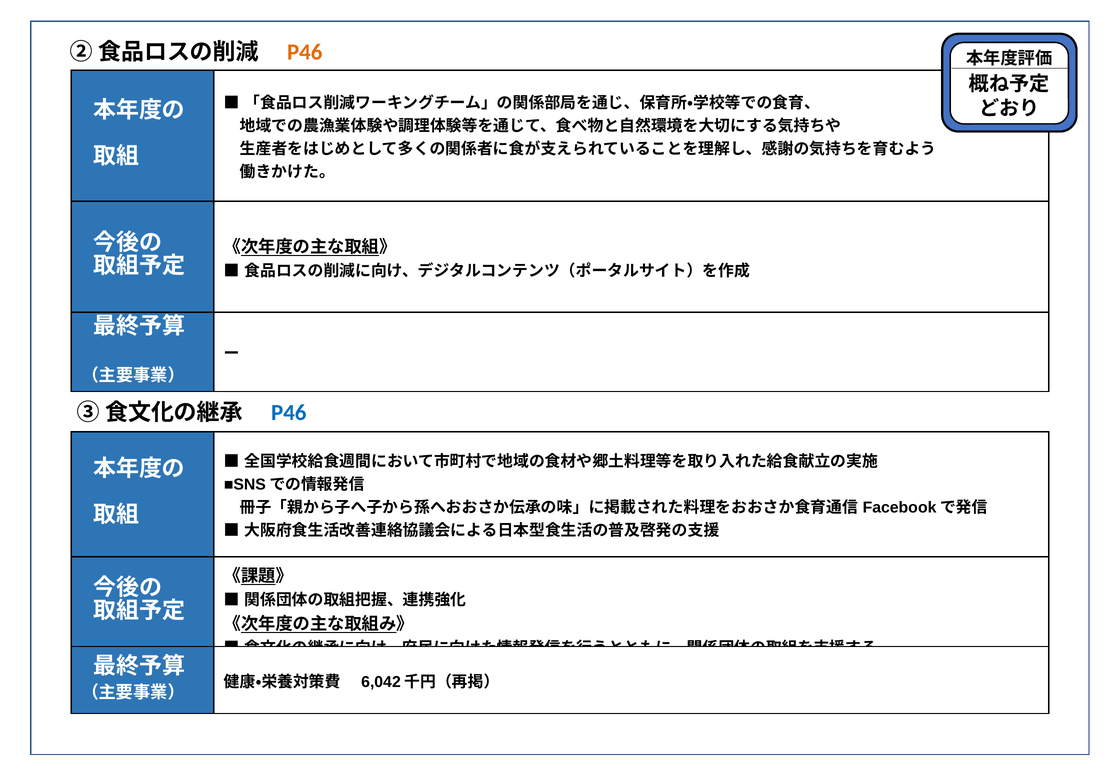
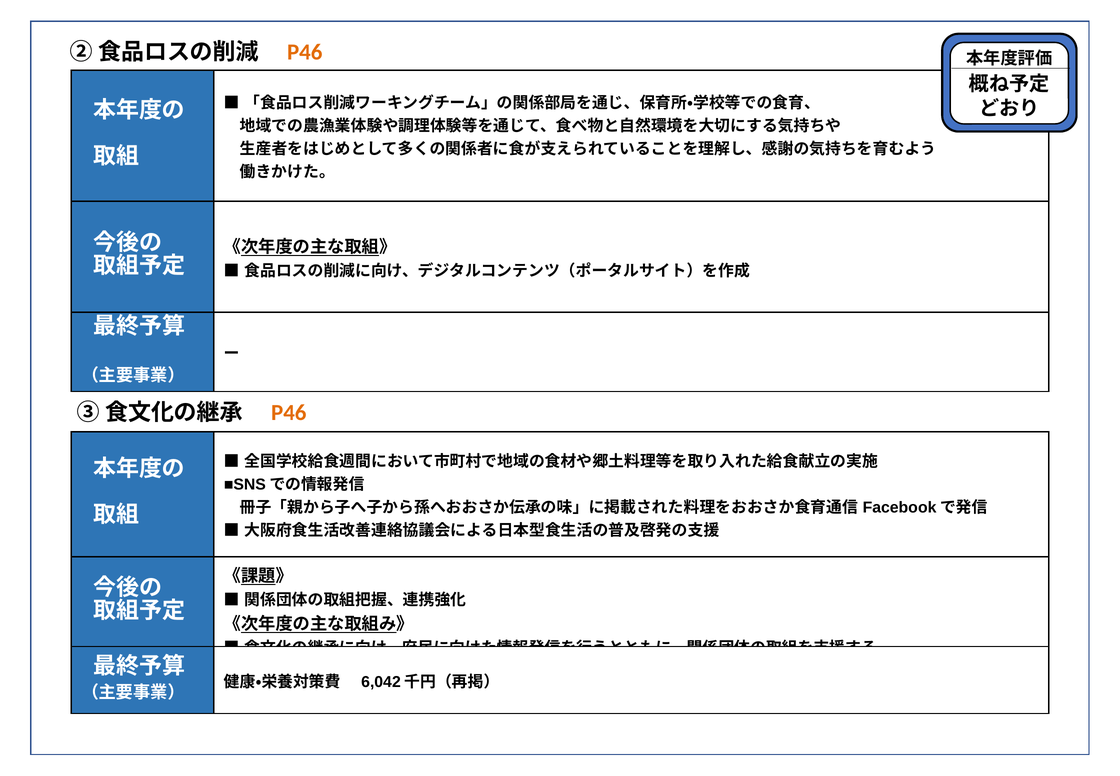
P46 at (289, 412) colour: blue -> orange
